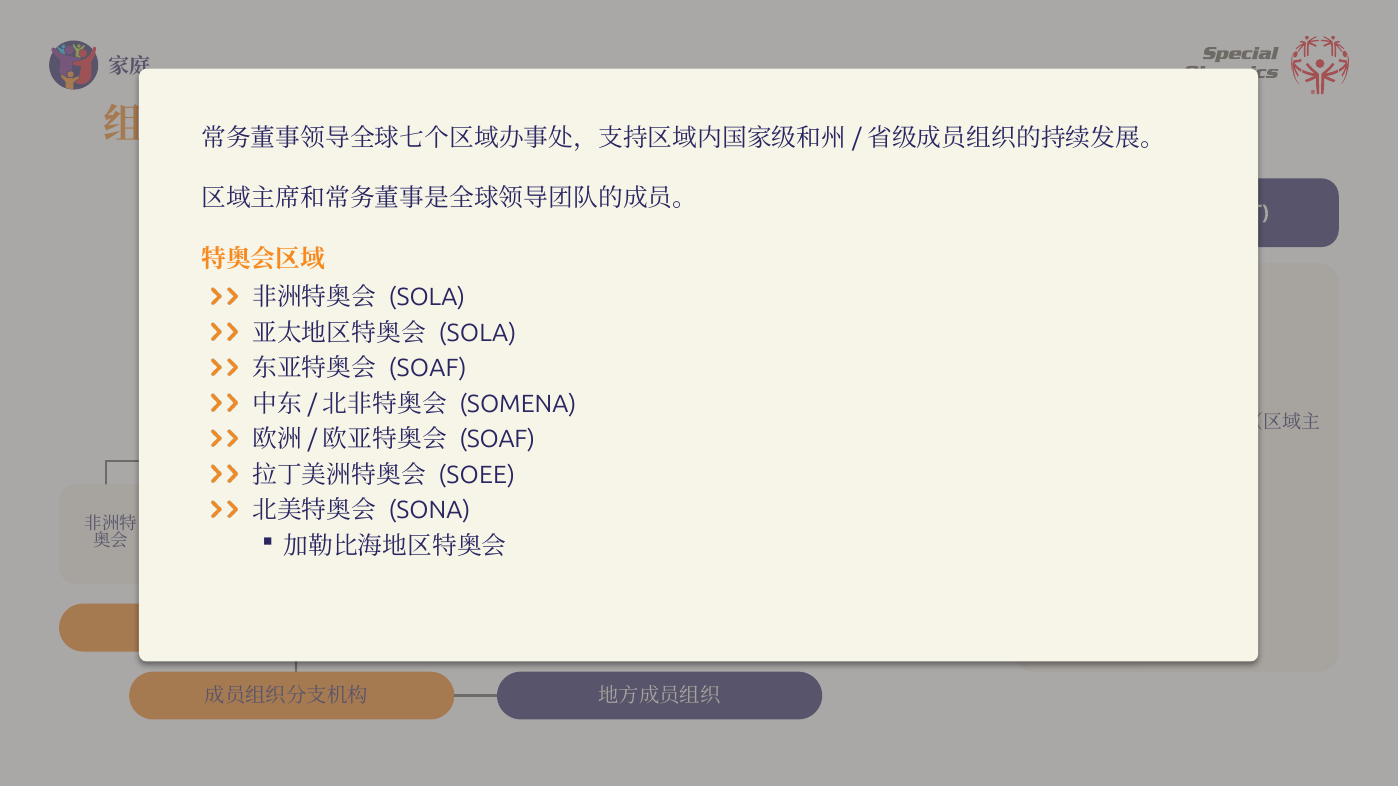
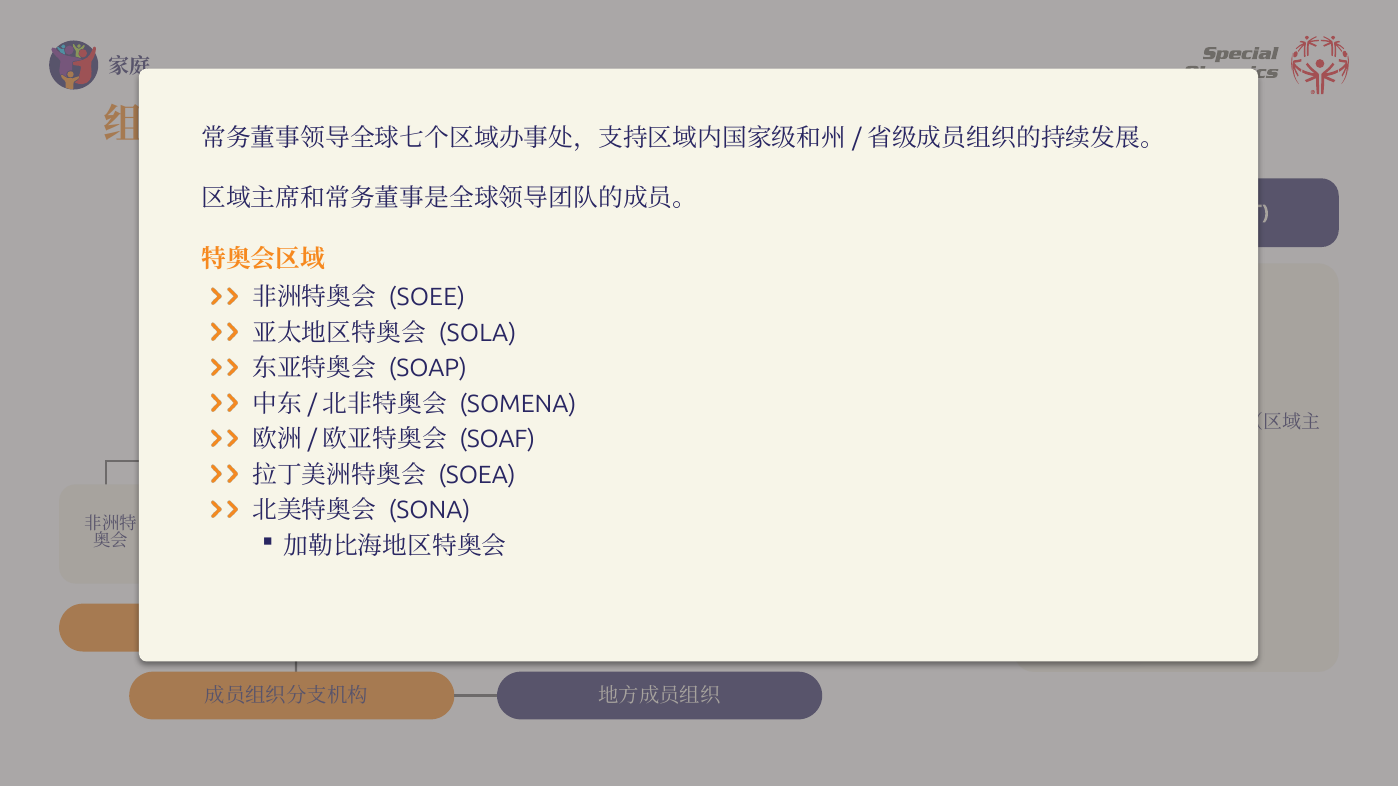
SOLA at (427, 298): SOLA -> SOEE
SOAF at (428, 369): SOAF -> SOAP
SOEE: SOEE -> SOEA
